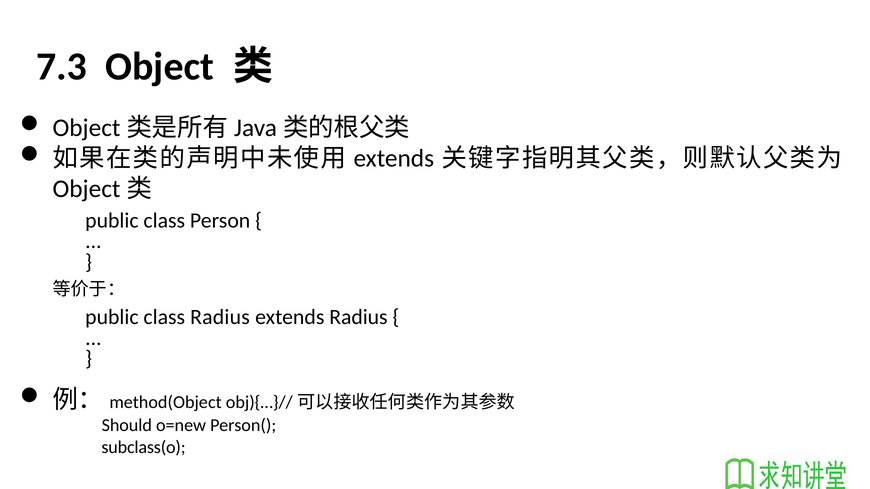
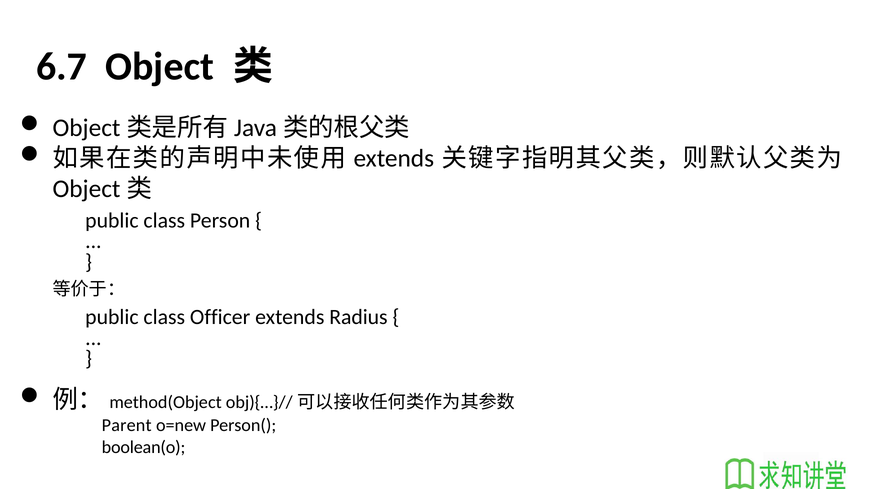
7.3: 7.3 -> 6.7
class Radius: Radius -> Officer
Should: Should -> Parent
subclass(o: subclass(o -> boolean(o
